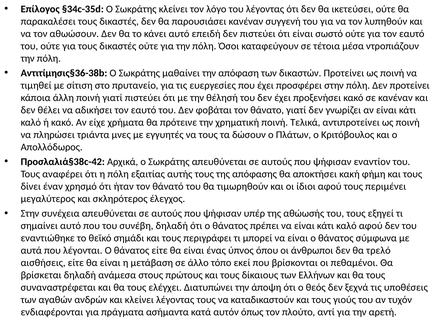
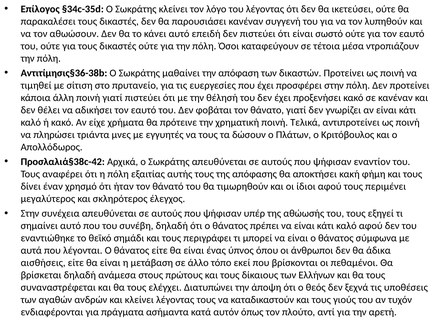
τρελό: τρελό -> άδικα
